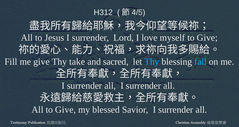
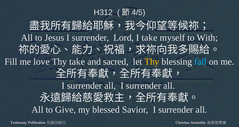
I love: love -> take
myself to Give: Give -> With
me give: give -> love
Thy at (152, 62) colour: light blue -> yellow
